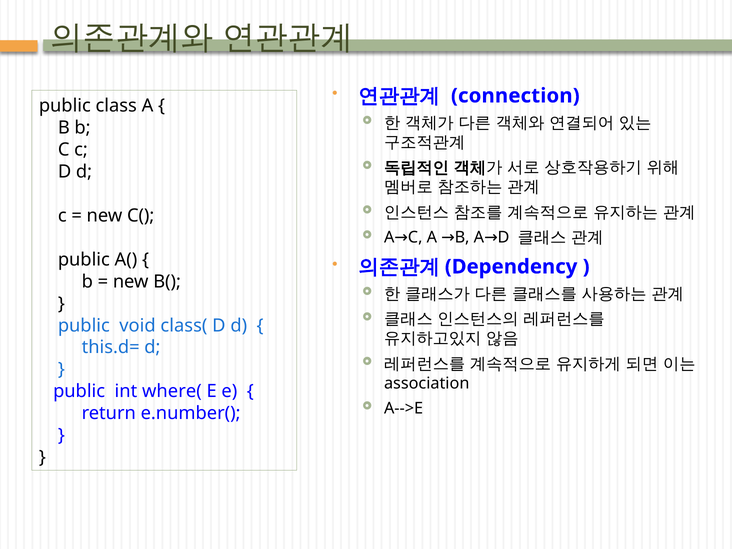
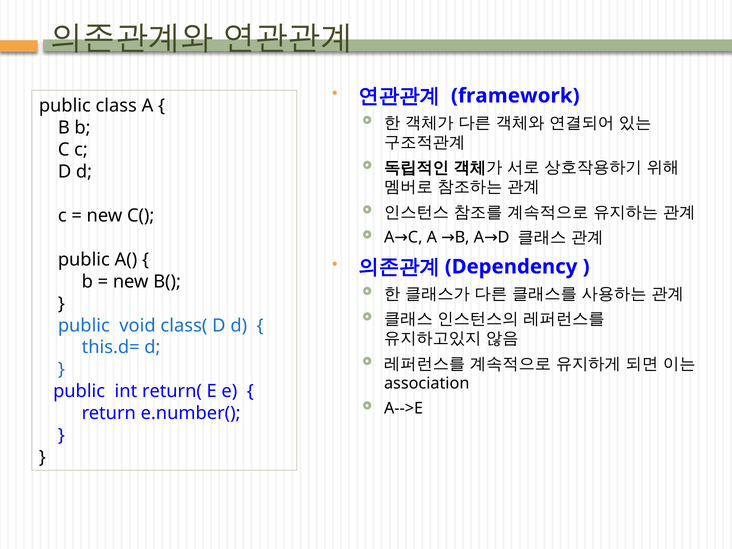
connection: connection -> framework
where(: where( -> return(
